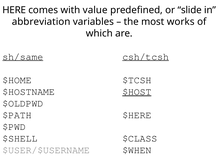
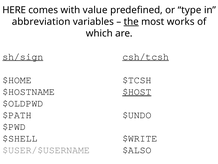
slide: slide -> type
the underline: none -> present
sh/same: sh/same -> sh/sign
$HERE: $HERE -> $UNDO
$CLASS: $CLASS -> $WRITE
$WHEN: $WHEN -> $ALSO
